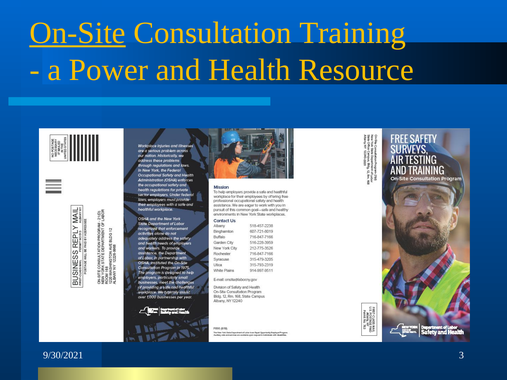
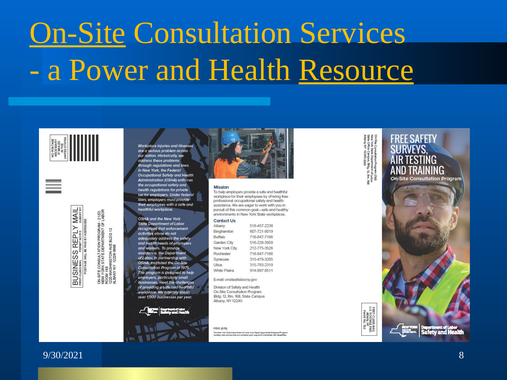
Training: Training -> Services
Resource underline: none -> present
3: 3 -> 8
